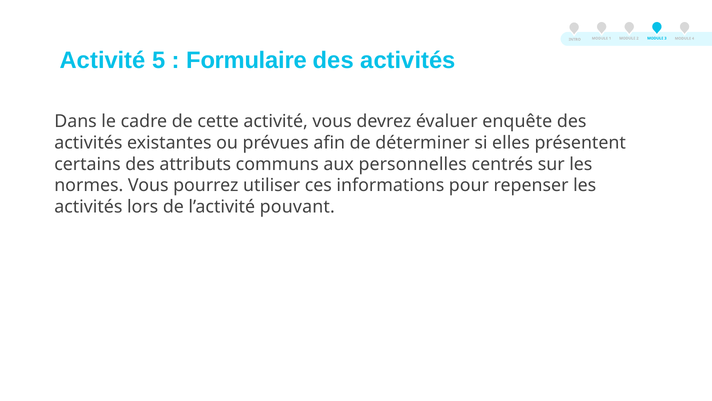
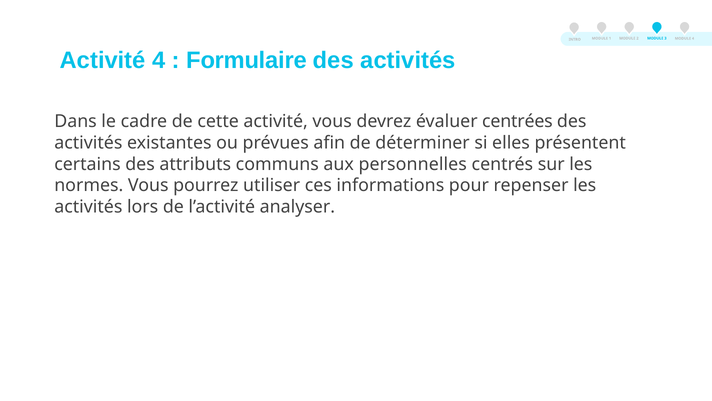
Activité 5: 5 -> 4
enquête: enquête -> centrées
pouvant: pouvant -> analyser
